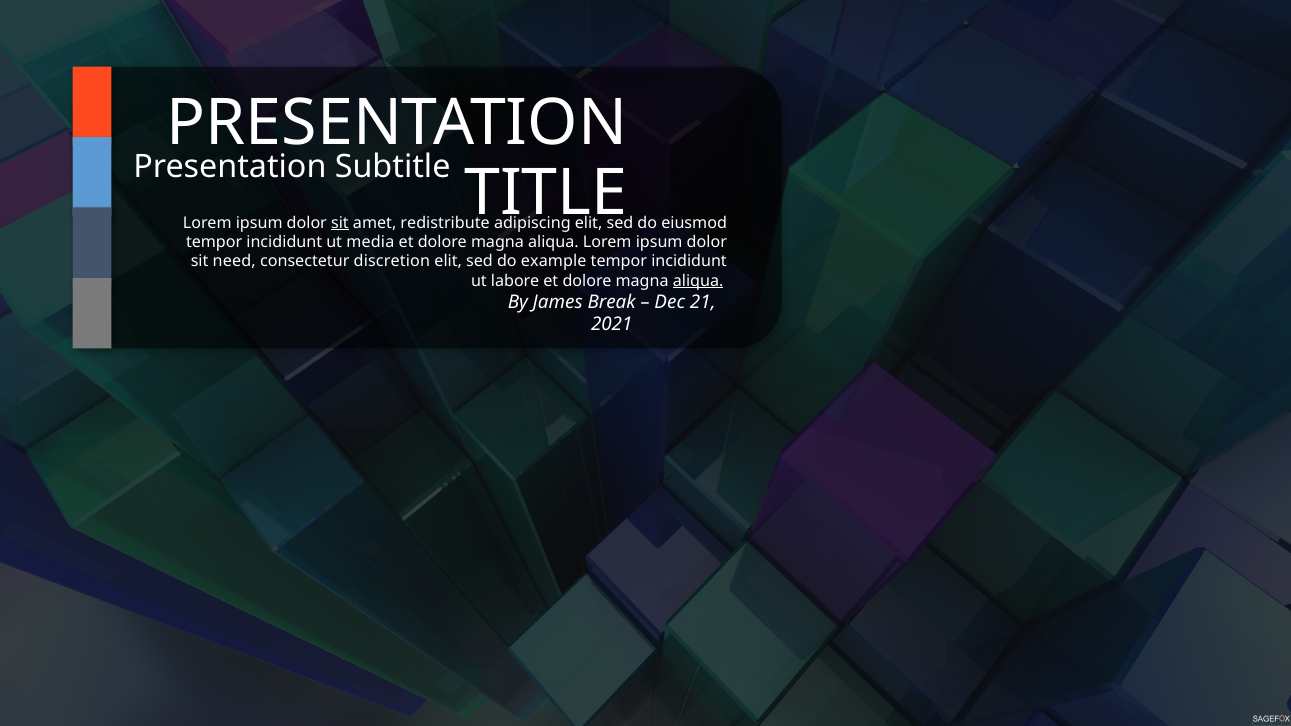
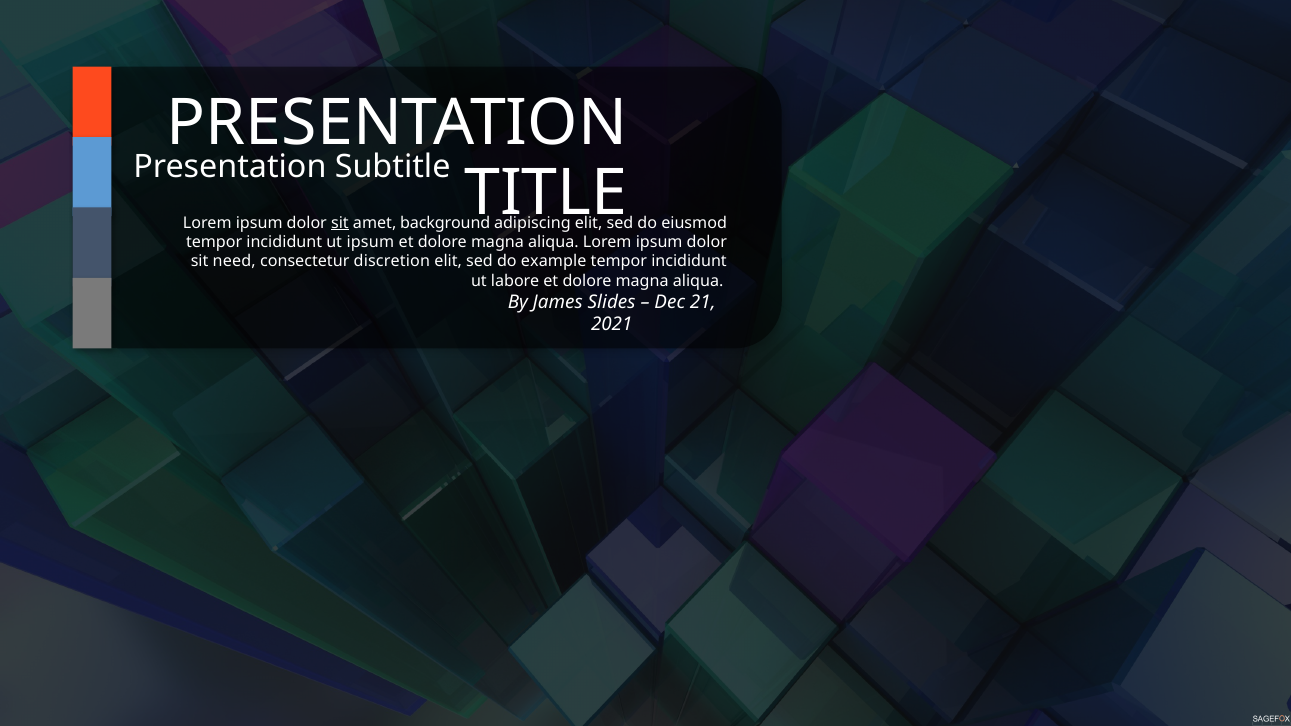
redistribute: redistribute -> background
ut media: media -> ipsum
aliqua at (698, 281) underline: present -> none
Break: Break -> Slides
